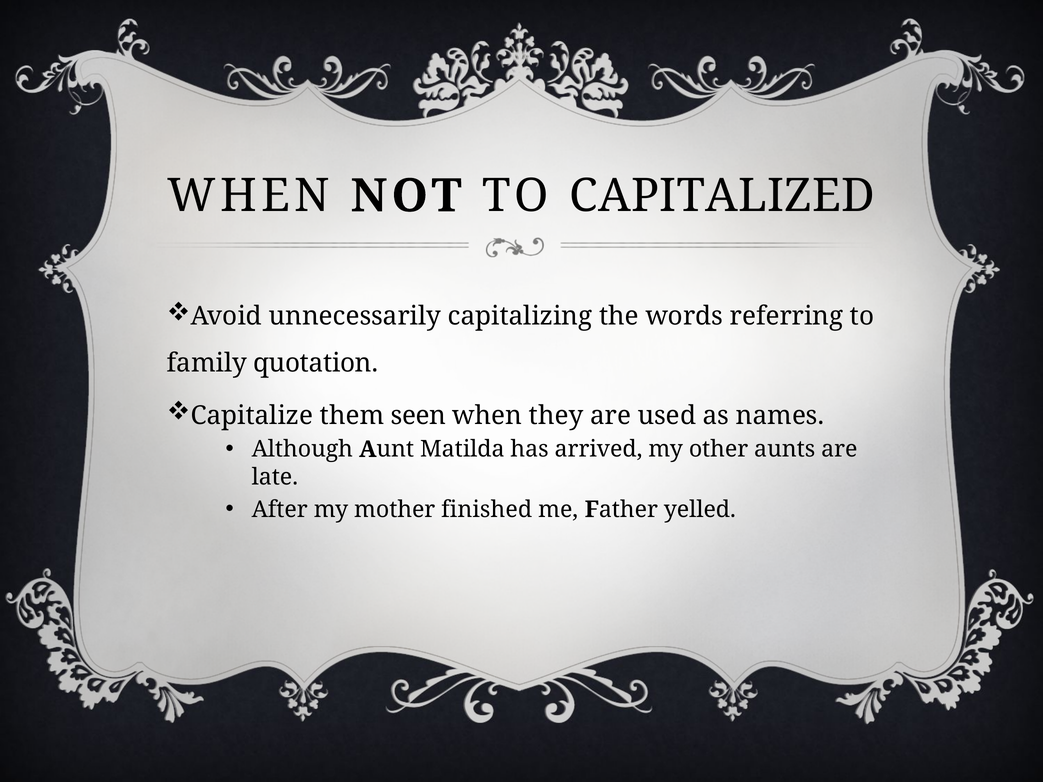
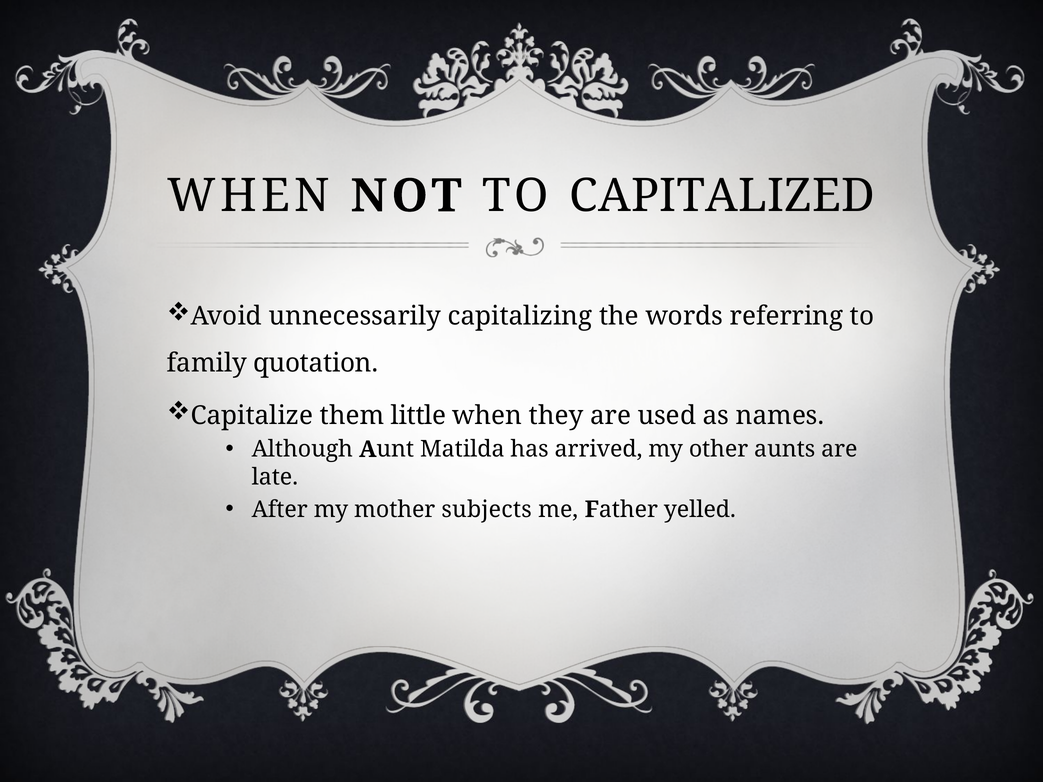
seen: seen -> little
finished: finished -> subjects
